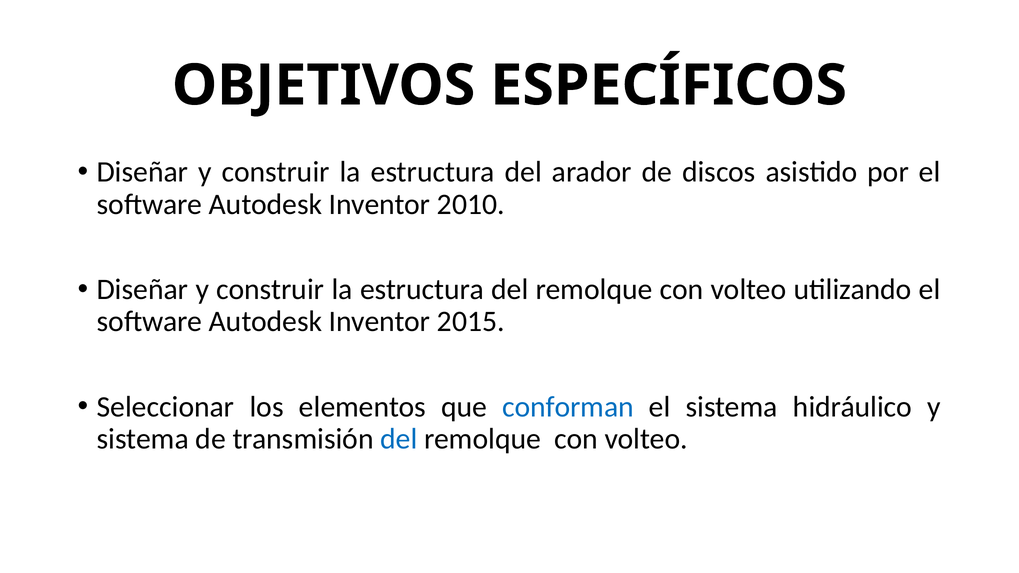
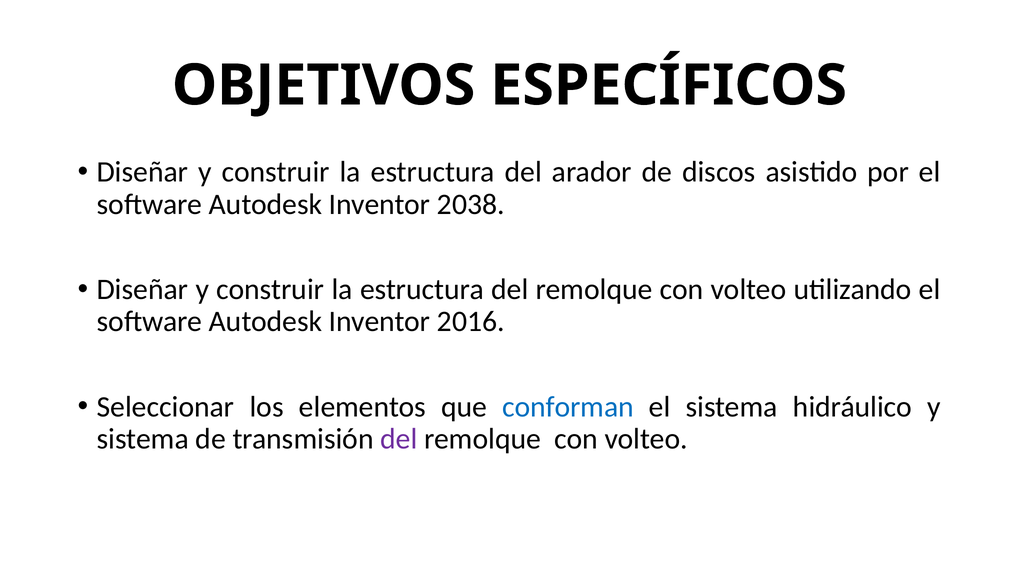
2010: 2010 -> 2038
2015: 2015 -> 2016
del at (399, 439) colour: blue -> purple
